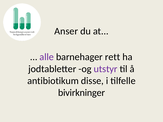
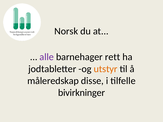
Anser: Anser -> Norsk
utstyr colour: purple -> orange
antibiotikum: antibiotikum -> måleredskap
